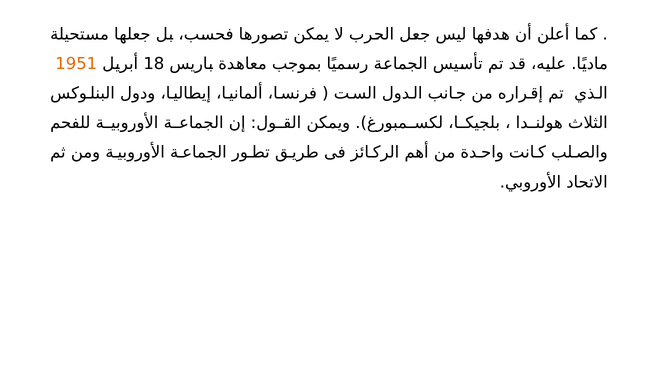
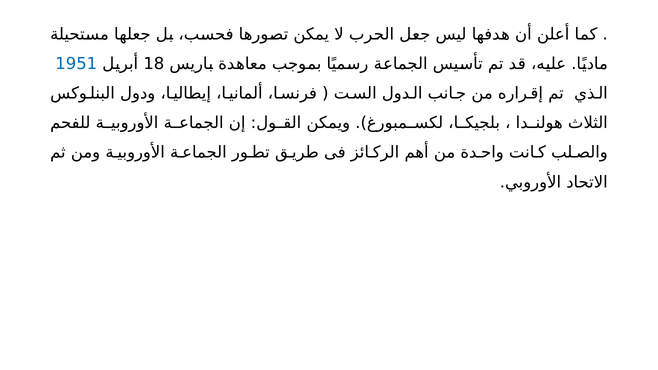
1951 colour: orange -> blue
